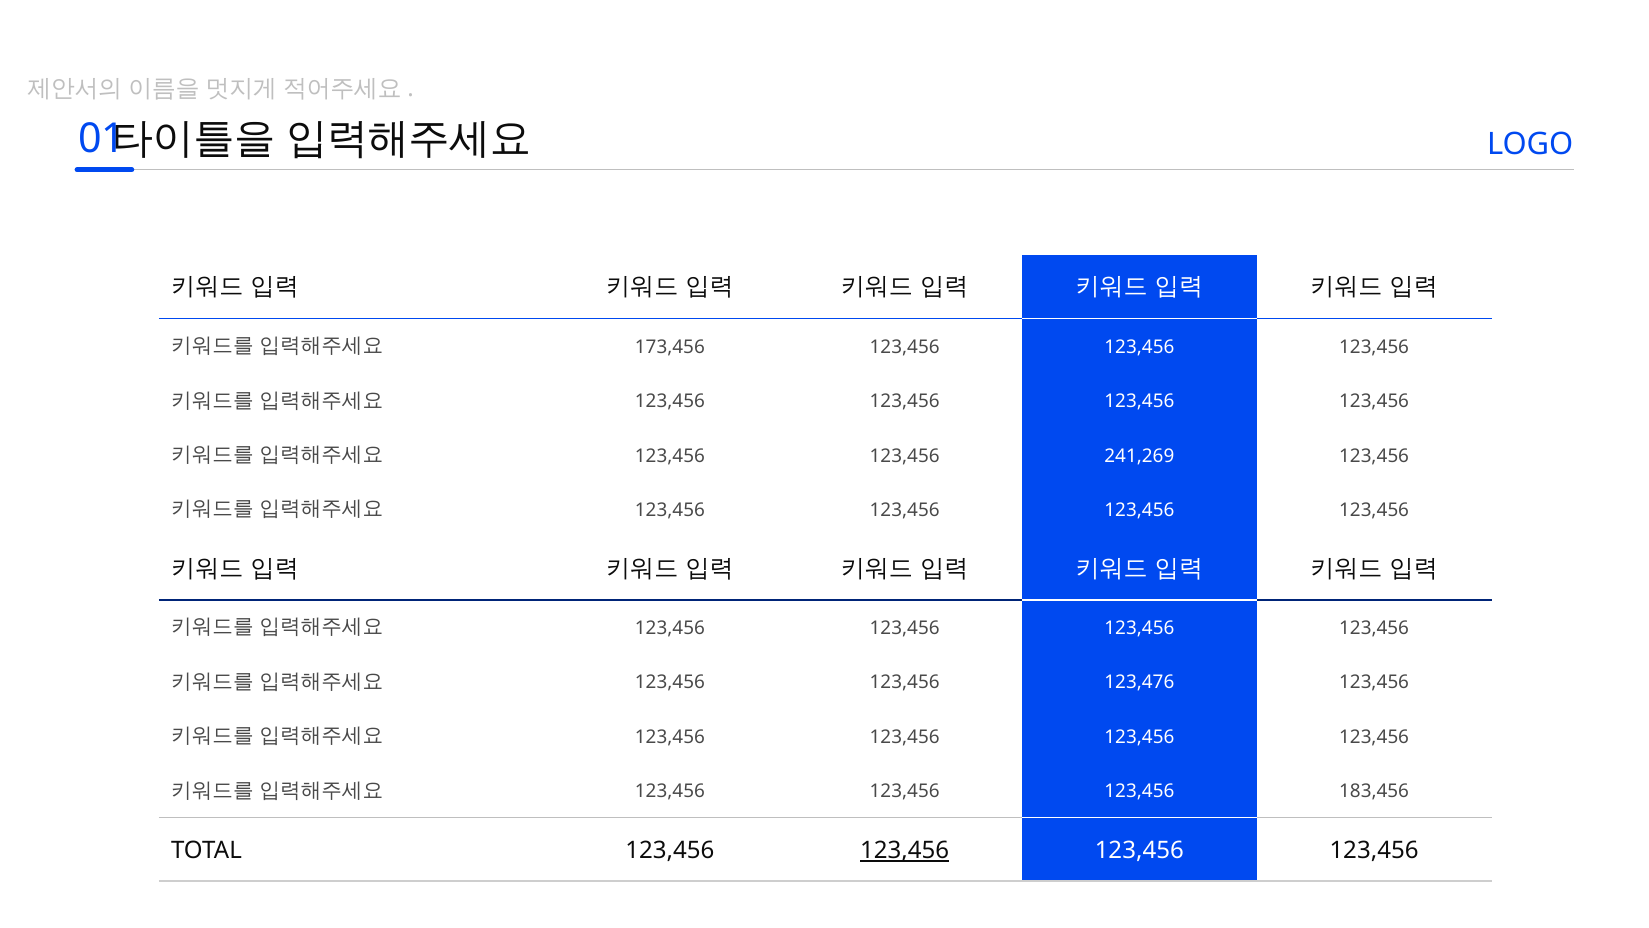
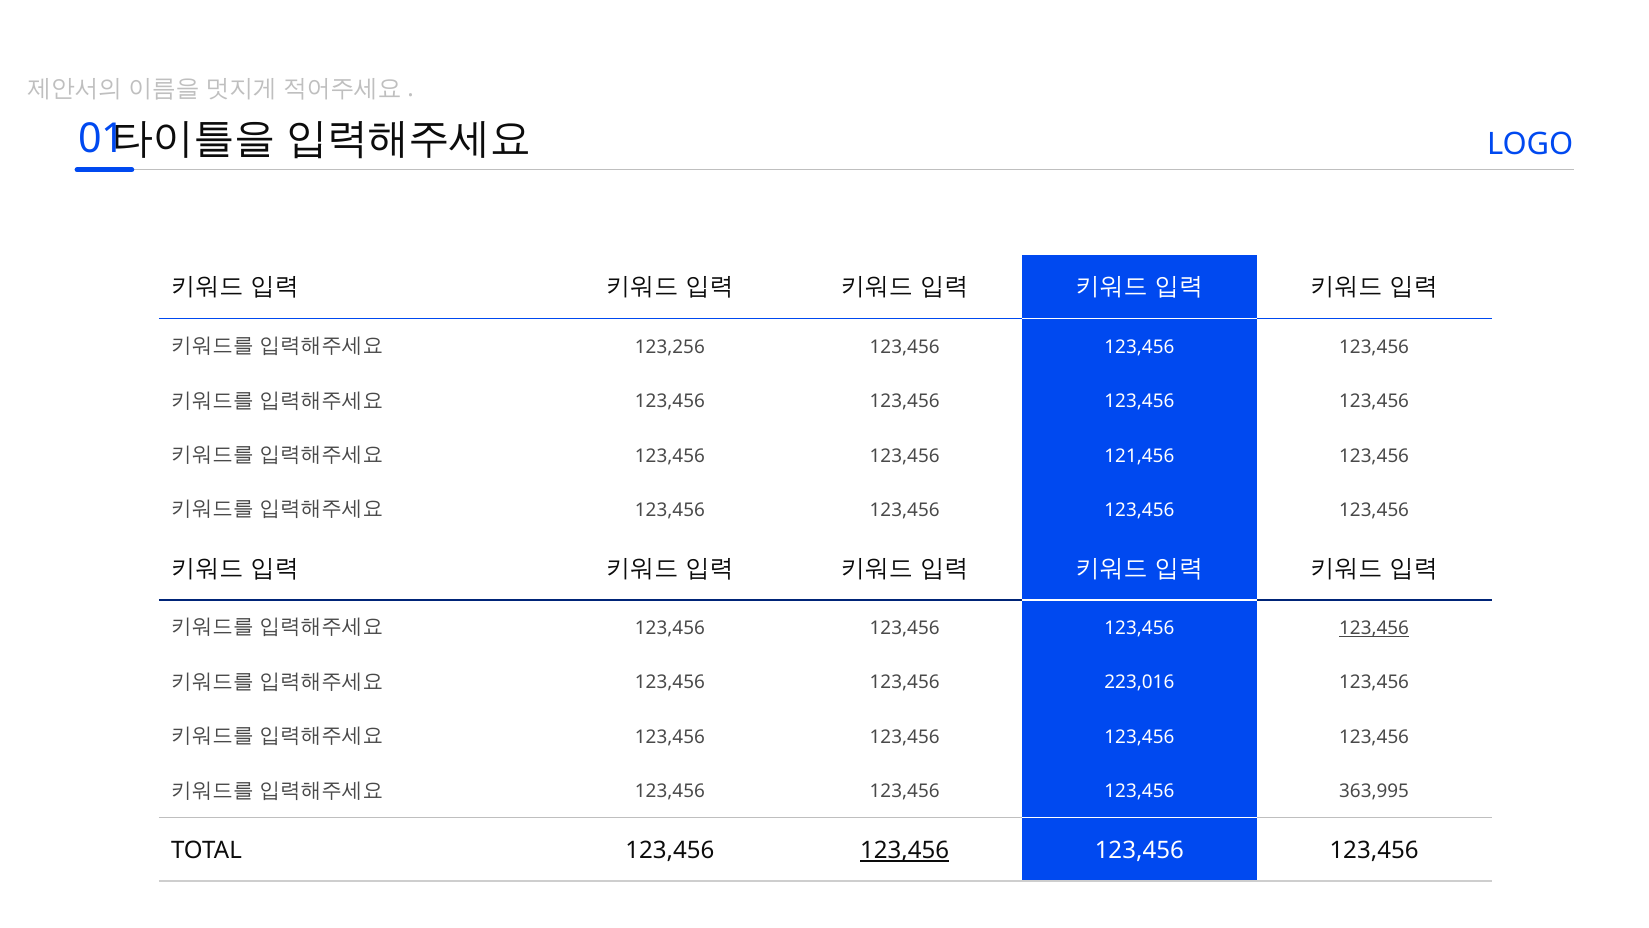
173,456: 173,456 -> 123,256
241,269: 241,269 -> 121,456
123,456 at (1374, 628) underline: none -> present
123,476: 123,476 -> 223,016
183,456: 183,456 -> 363,995
